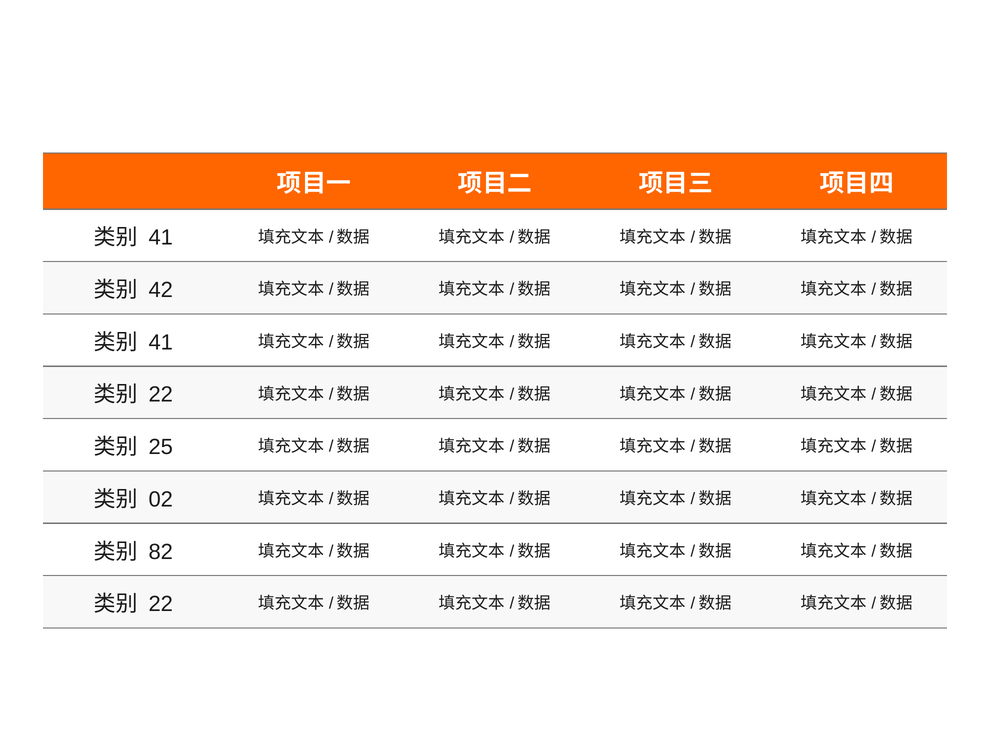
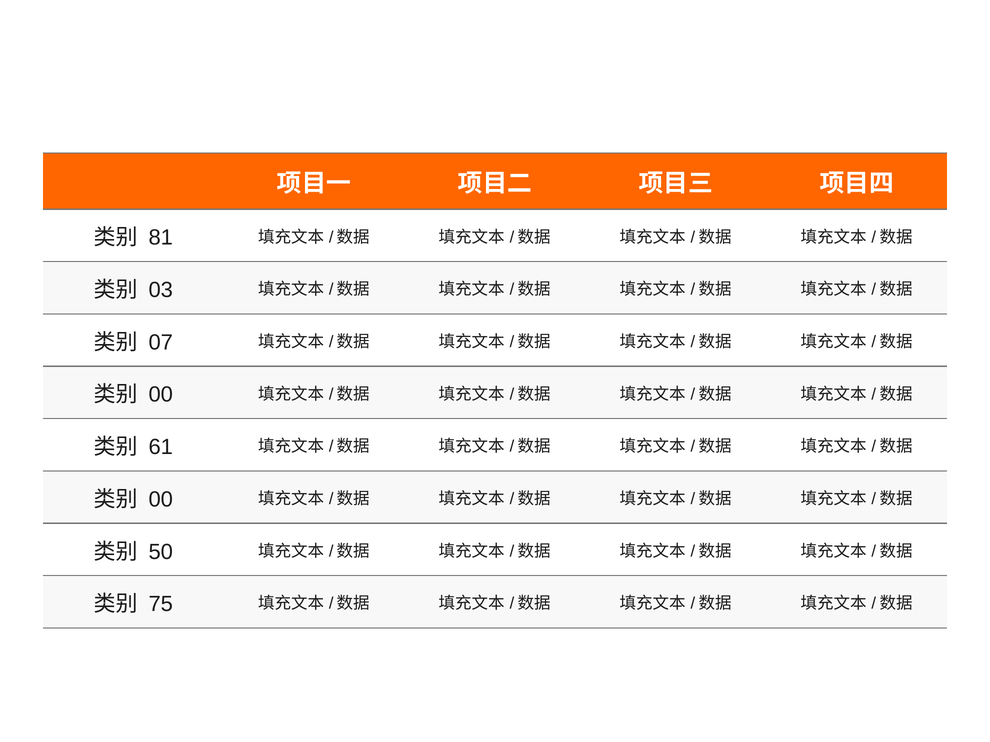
41 at (161, 238): 41 -> 81
42: 42 -> 03
41 at (161, 343): 41 -> 07
22 at (161, 395): 22 -> 00
25: 25 -> 61
02 at (161, 500): 02 -> 00
82: 82 -> 50
22 at (161, 605): 22 -> 75
